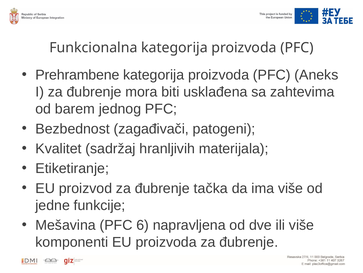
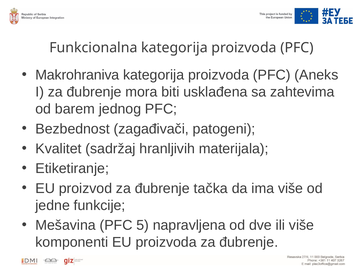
Prehrambene: Prehrambene -> Makrohraniva
6: 6 -> 5
